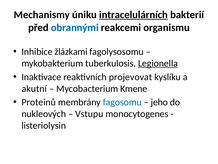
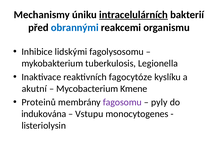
žlázkami: žlázkami -> lidskými
Legionella underline: present -> none
projevovat: projevovat -> fagocytóze
fagosomu colour: blue -> purple
jeho: jeho -> pyly
nukleových: nukleových -> indukována
